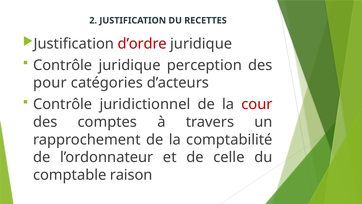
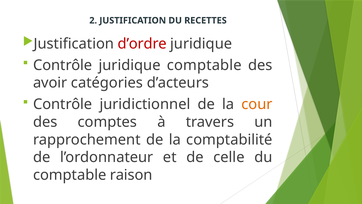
juridique perception: perception -> comptable
pour: pour -> avoir
cour colour: red -> orange
